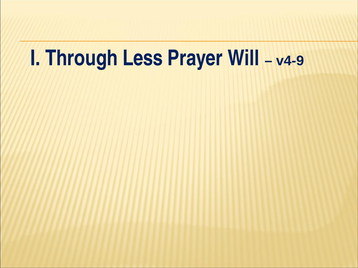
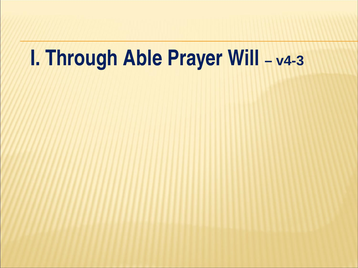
Less: Less -> Able
v4-9: v4-9 -> v4-3
